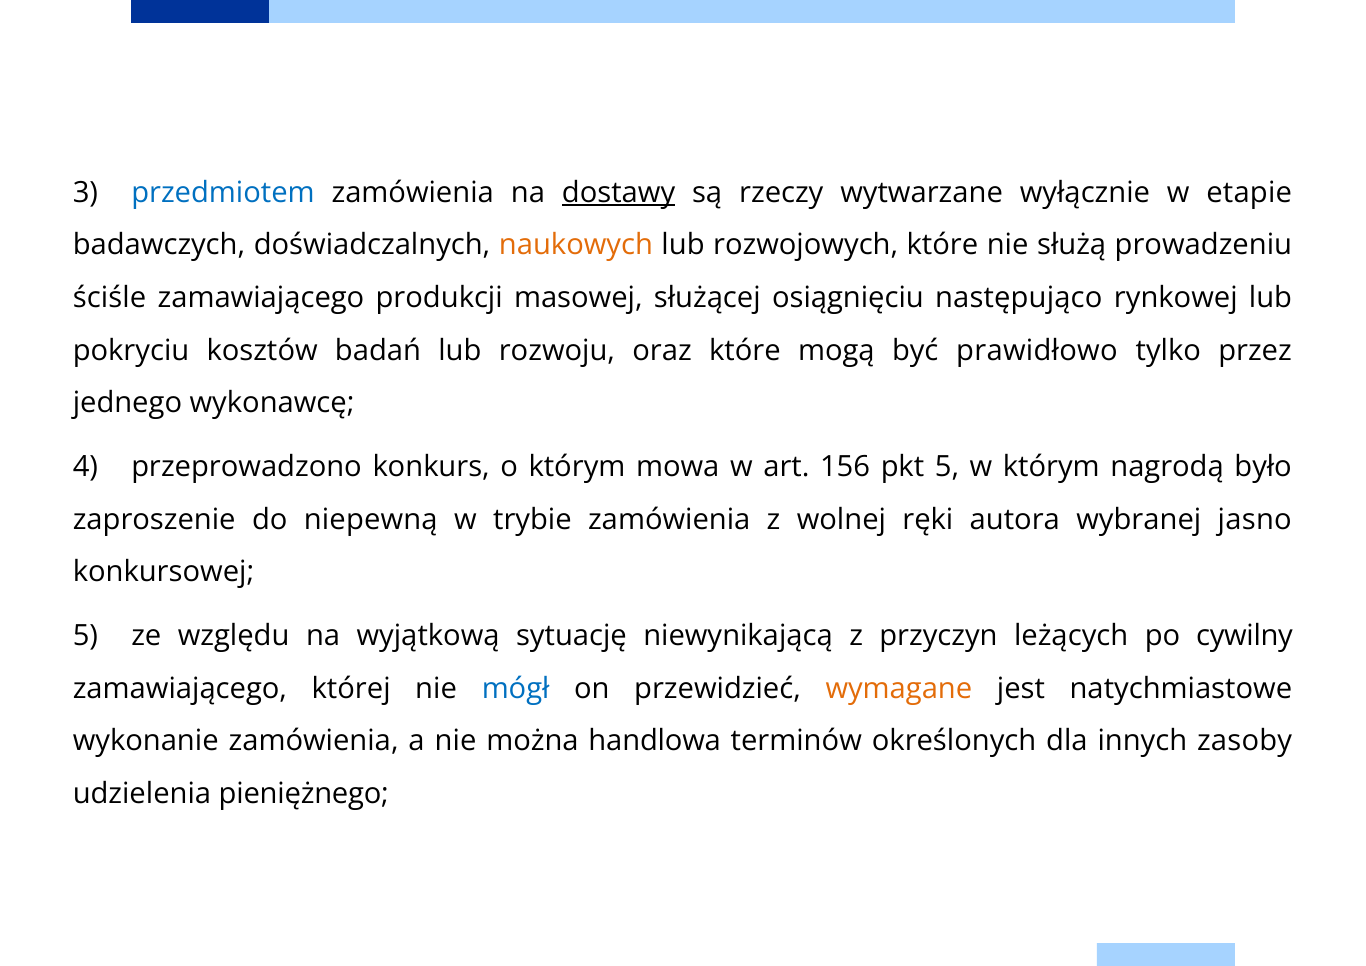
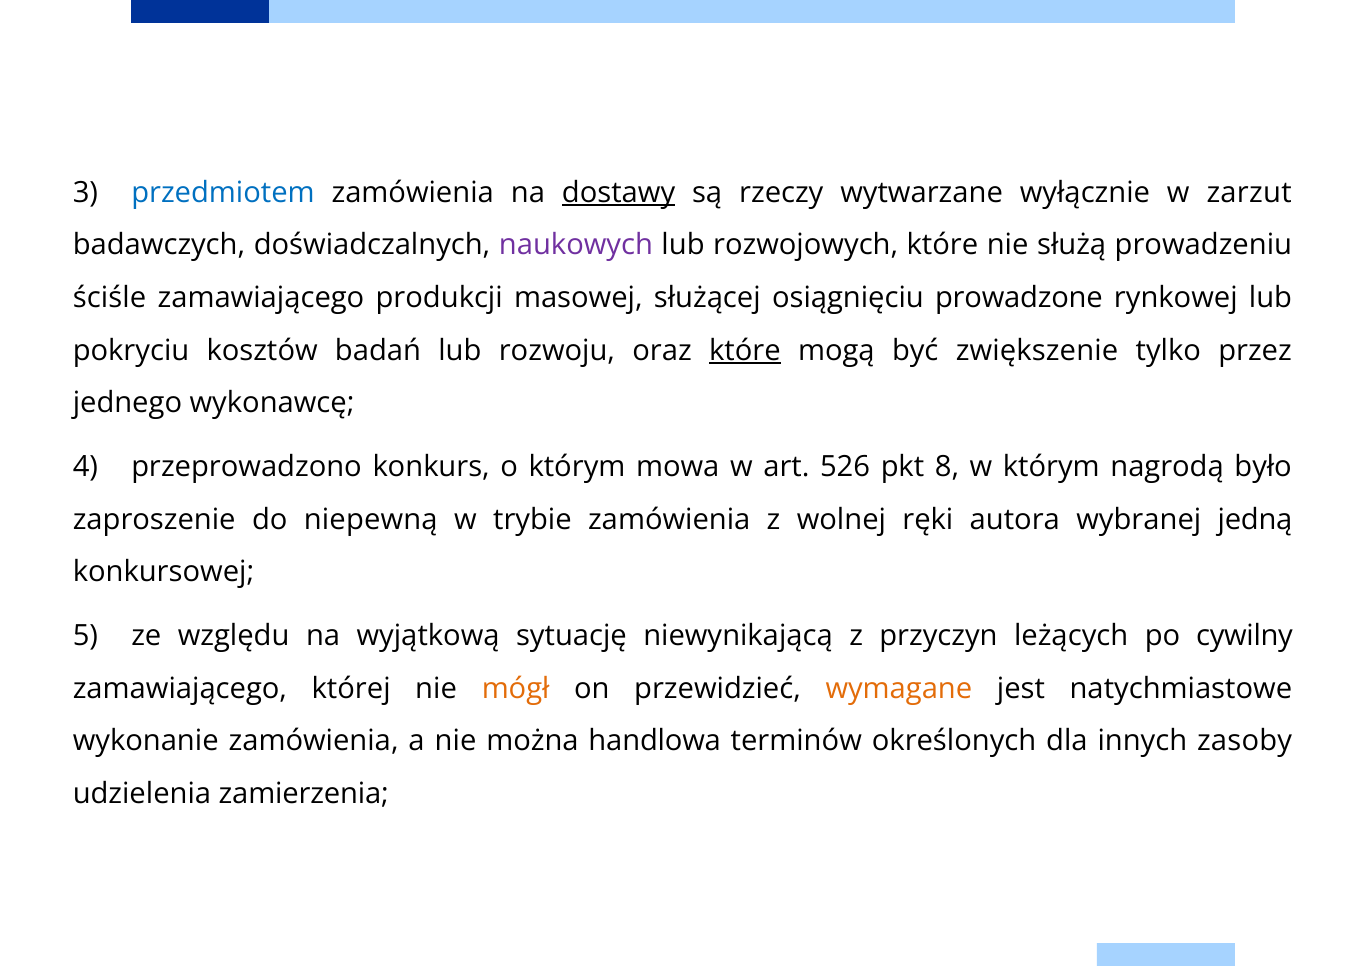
etapie: etapie -> zarzut
naukowych colour: orange -> purple
następująco: następująco -> prowadzone
które at (745, 350) underline: none -> present
prawidłowo: prawidłowo -> zwiększenie
156: 156 -> 526
pkt 5: 5 -> 8
jasno: jasno -> jedną
mógł colour: blue -> orange
pieniężnego: pieniężnego -> zamierzenia
